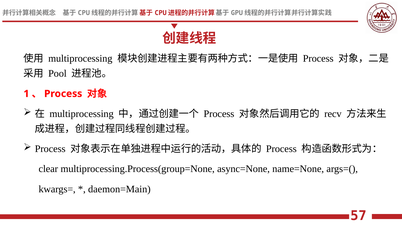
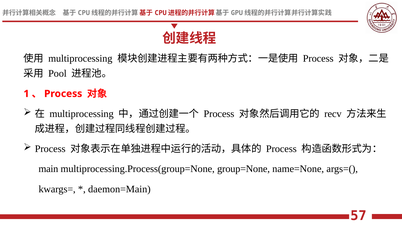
clear: clear -> main
async=None: async=None -> group=None
